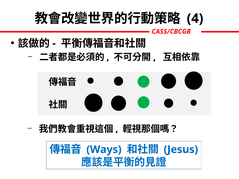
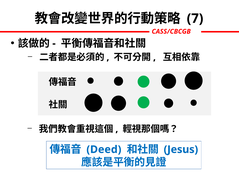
4: 4 -> 7
Ways: Ways -> Deed
